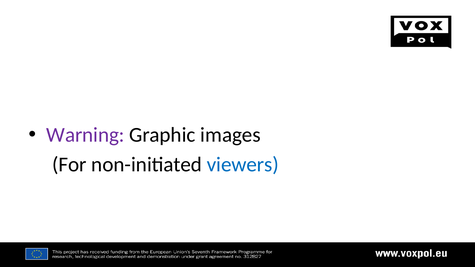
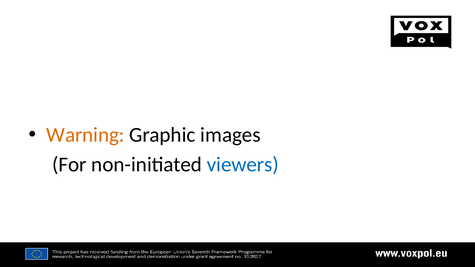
Warning colour: purple -> orange
